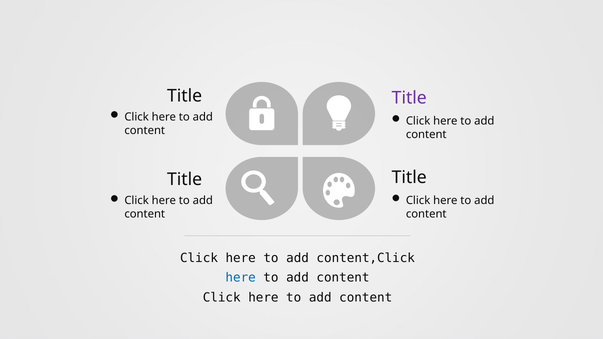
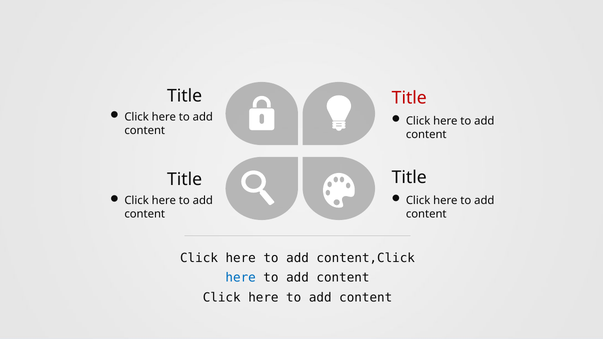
Title at (409, 98) colour: purple -> red
